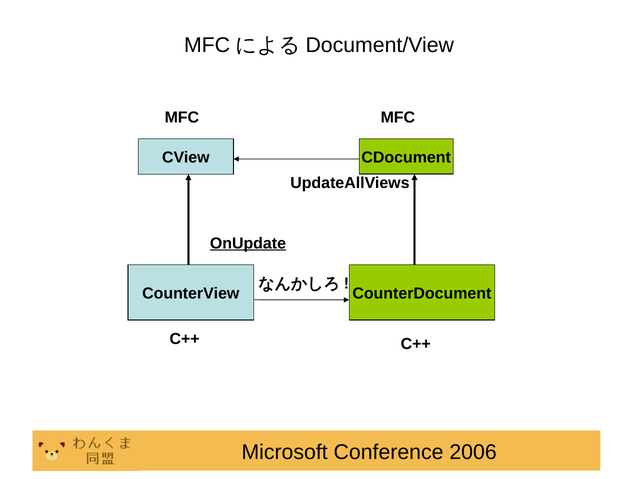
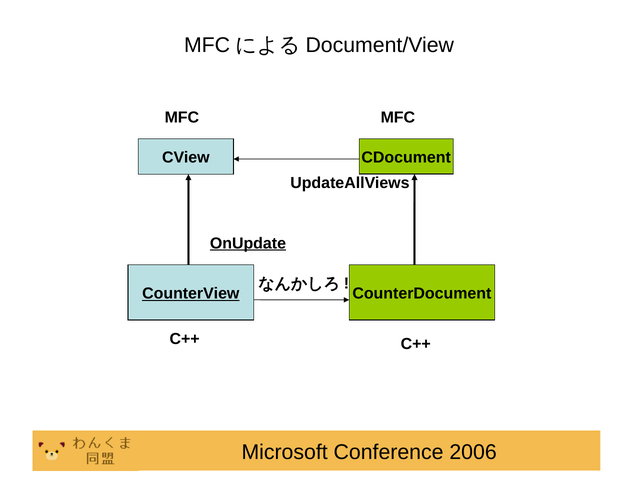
CounterView underline: none -> present
